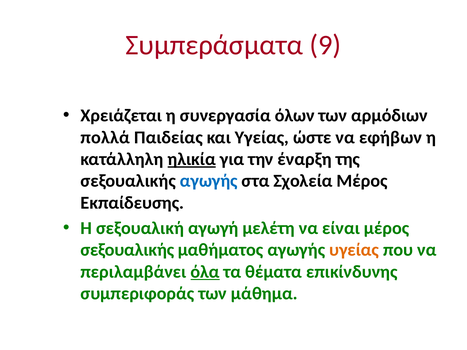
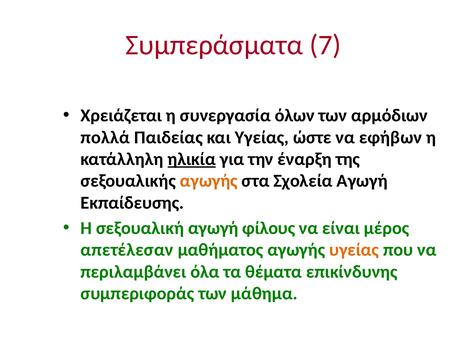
9: 9 -> 7
αγωγής at (209, 181) colour: blue -> orange
Σχολεία Μέρος: Μέρος -> Αγωγή
μελέτη: μελέτη -> φίλους
σεξουαλικής at (127, 250): σεξουαλικής -> απετέλεσαν
όλα underline: present -> none
